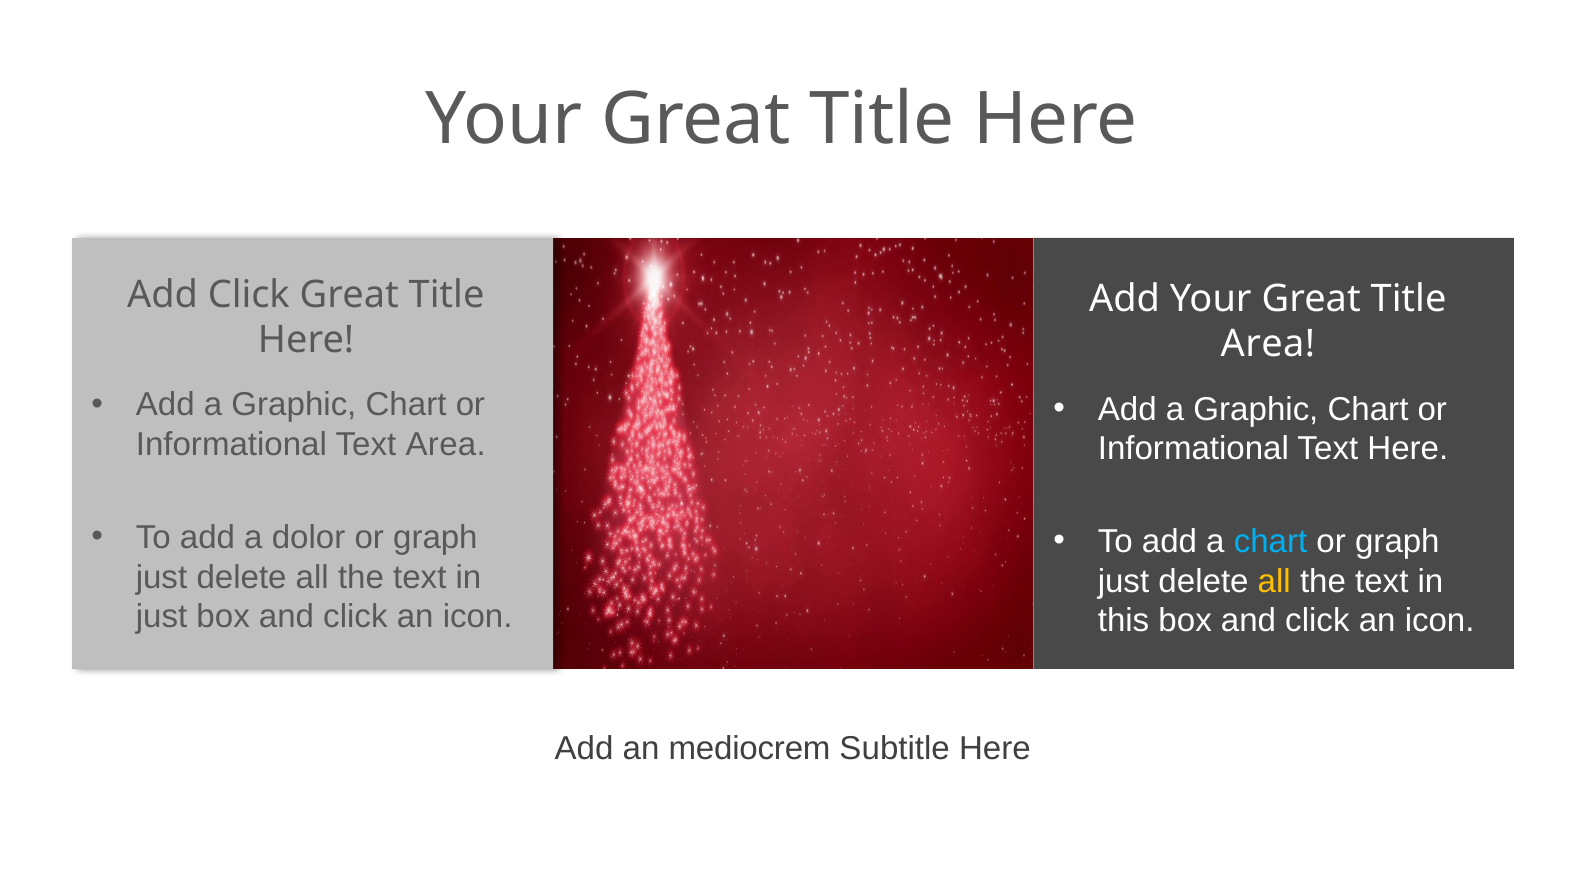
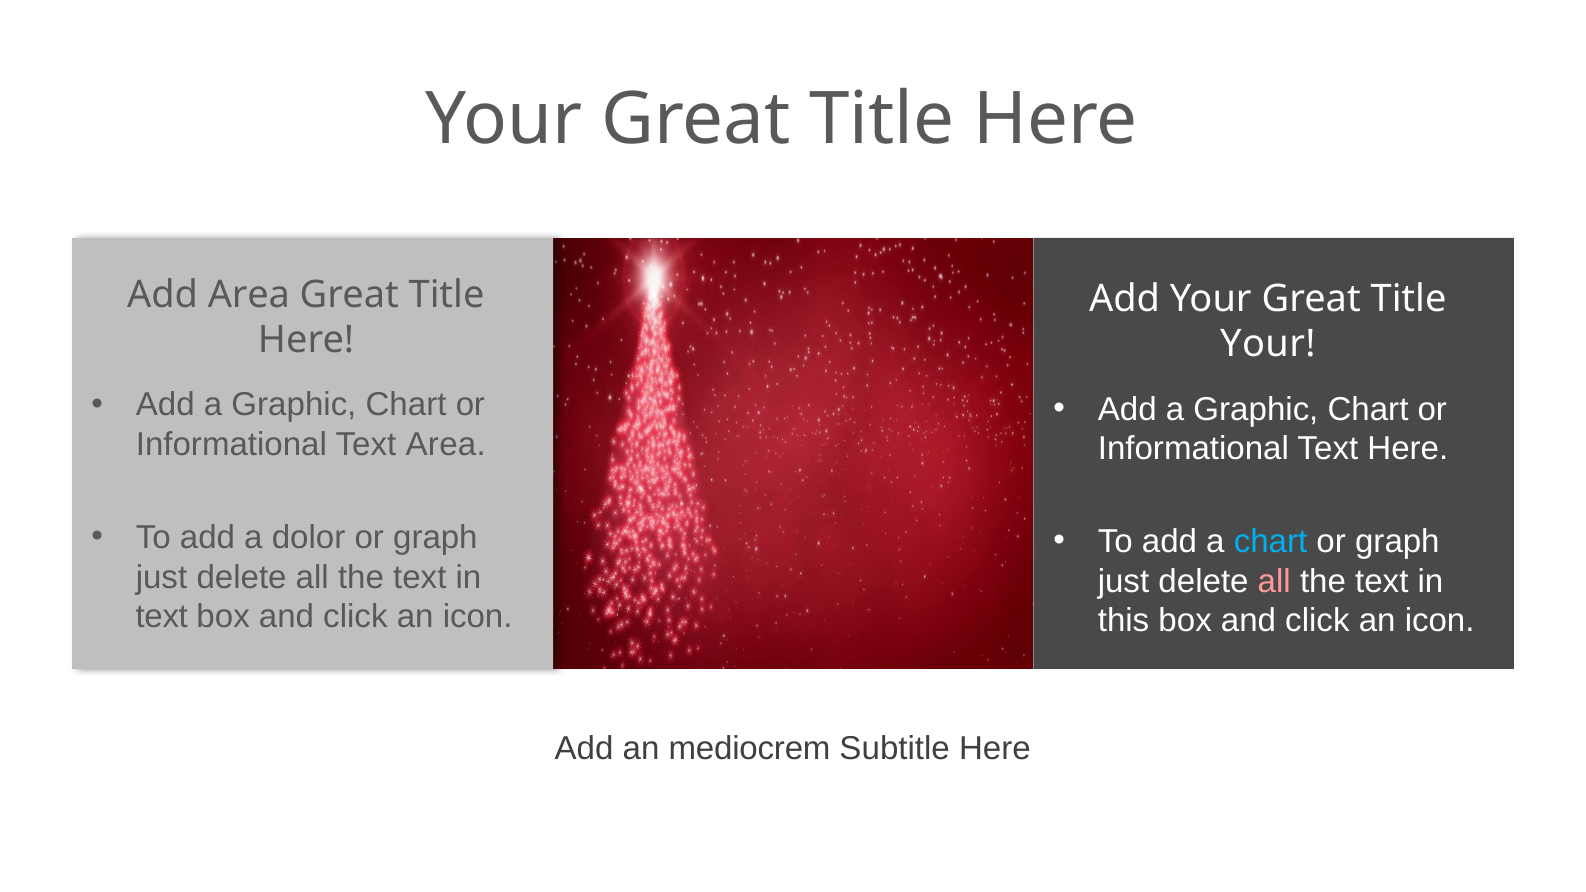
Add Click: Click -> Area
Area at (1268, 344): Area -> Your
all at (1274, 581) colour: yellow -> pink
just at (162, 617): just -> text
